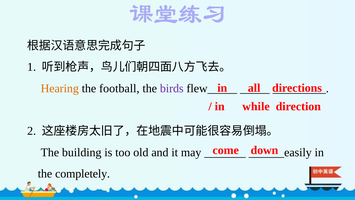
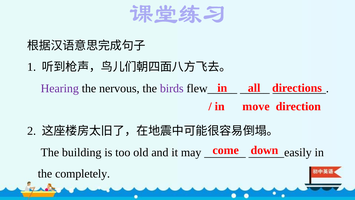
Hearing colour: orange -> purple
football: football -> nervous
while: while -> move
